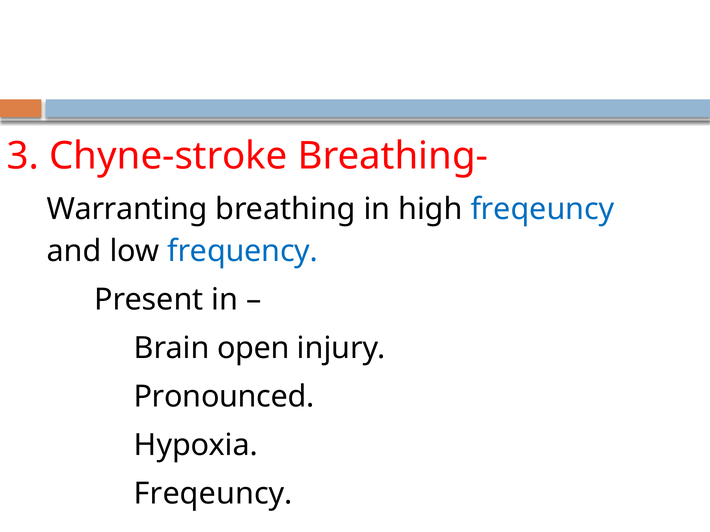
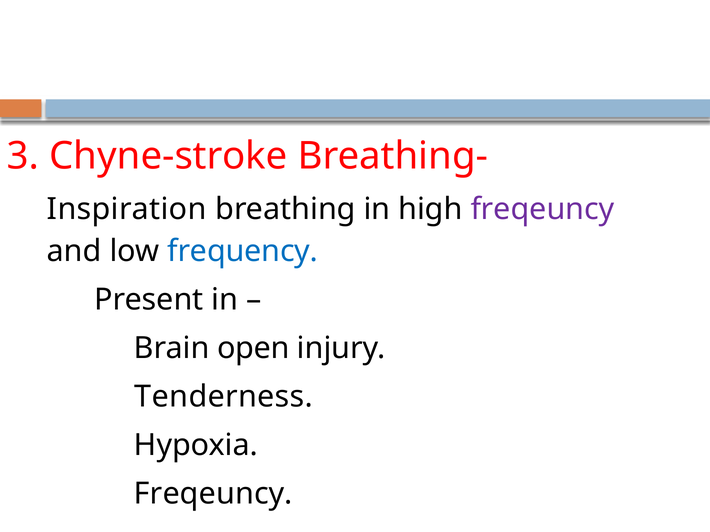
Warranting: Warranting -> Inspiration
freqeuncy at (542, 210) colour: blue -> purple
Pronounced: Pronounced -> Tenderness
